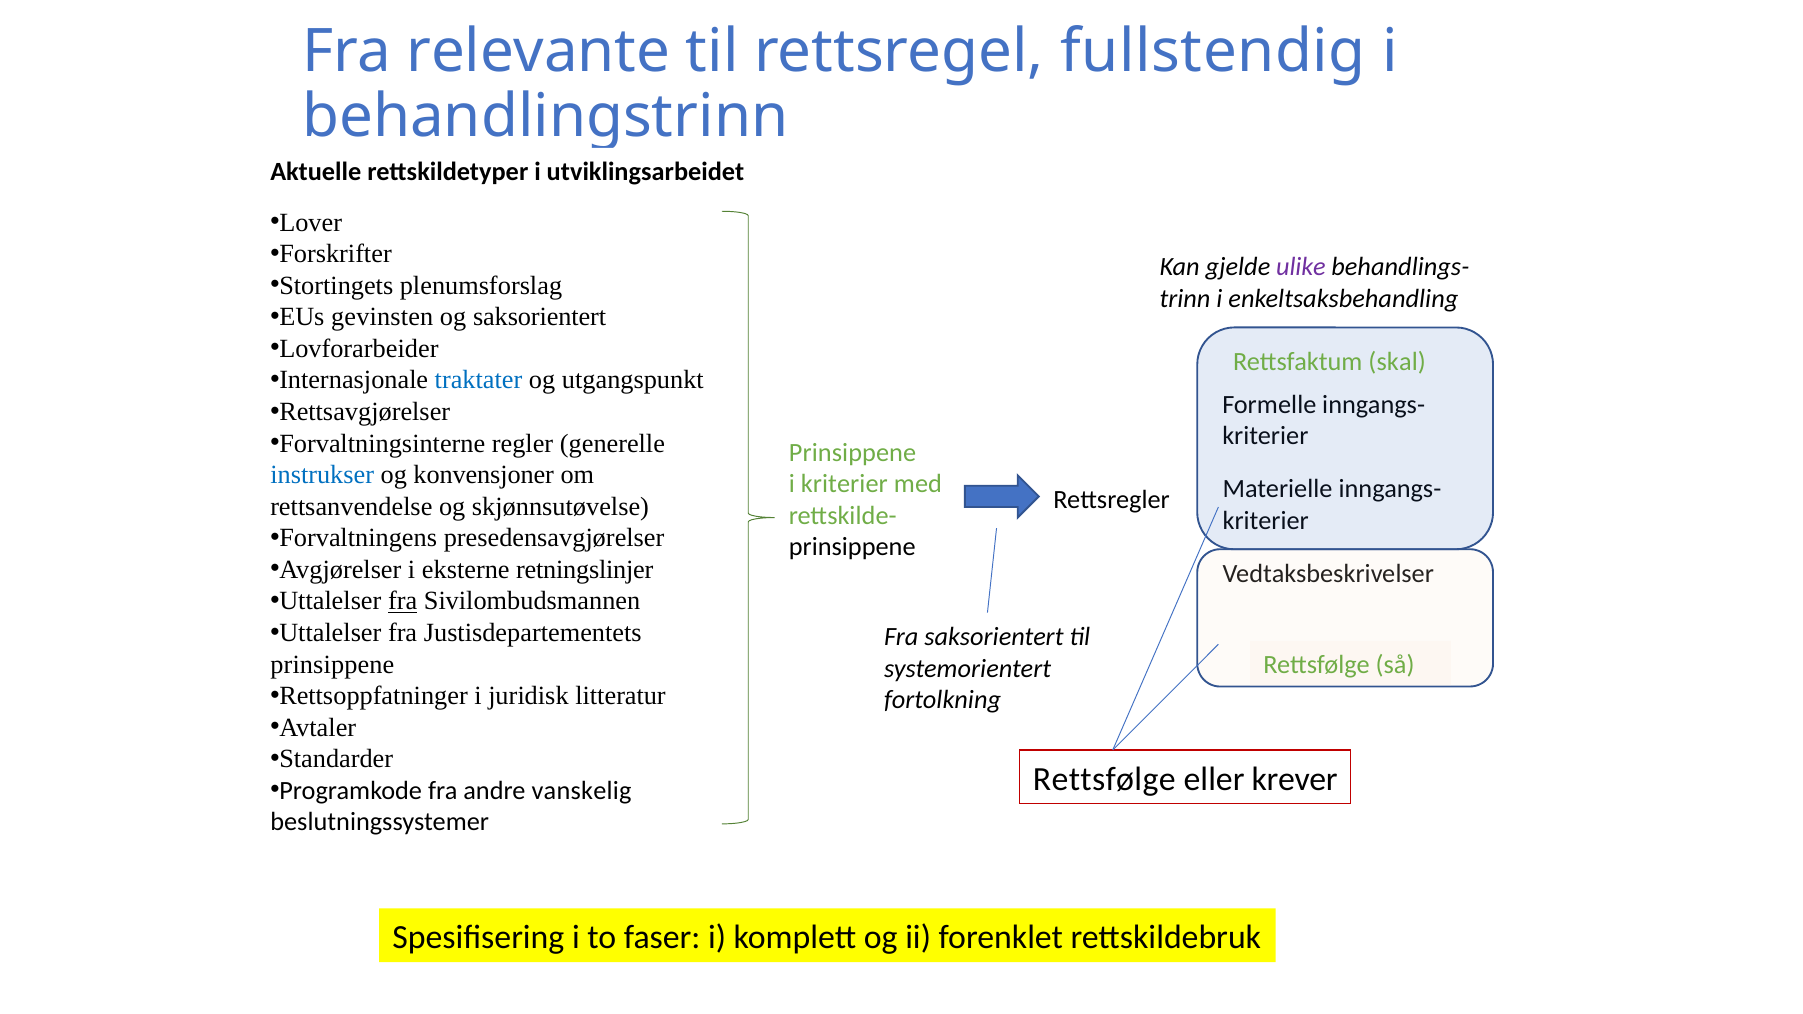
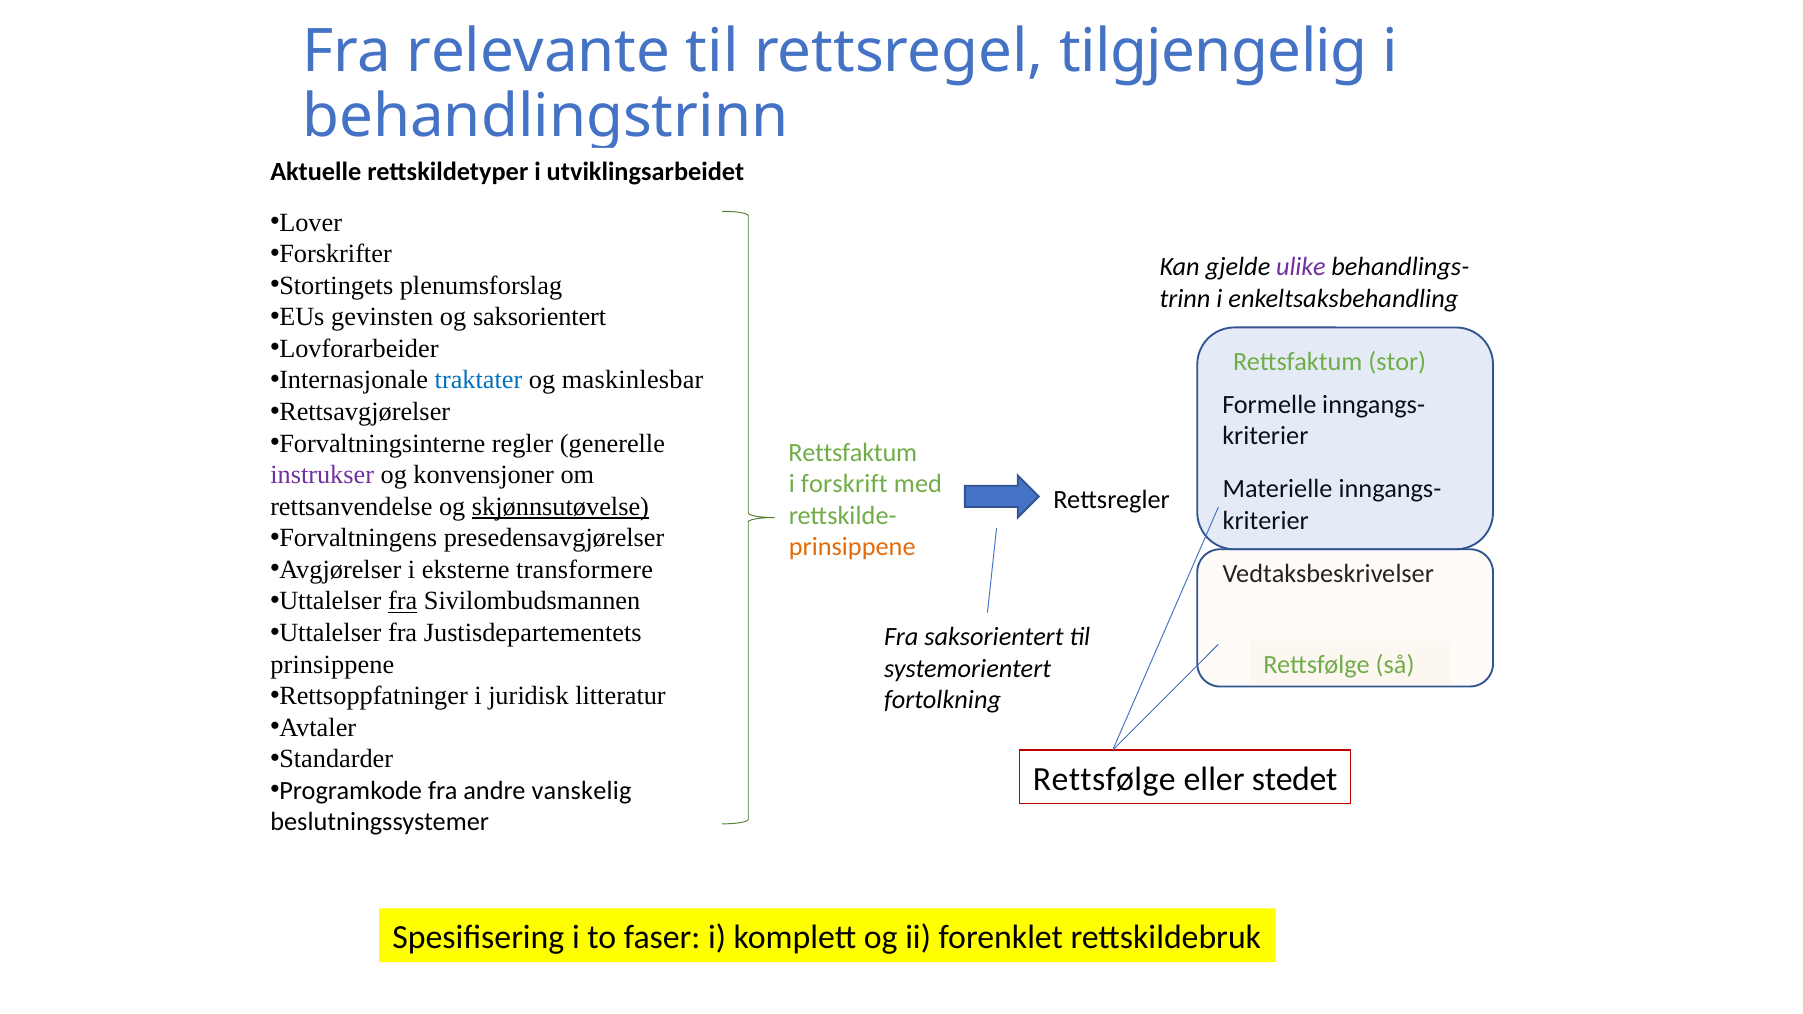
fullstendig: fullstendig -> tilgjengelig
skal: skal -> stor
utgangspunkt: utgangspunkt -> maskinlesbar
Prinsippene at (853, 452): Prinsippene -> Rettsfaktum
instrukser colour: blue -> purple
i kriterier: kriterier -> forskrift
skjønnsutøvelse underline: none -> present
prinsippene at (852, 547) colour: black -> orange
retningslinjer: retningslinjer -> transformere
krever: krever -> stedet
